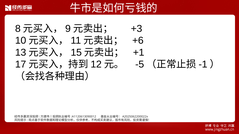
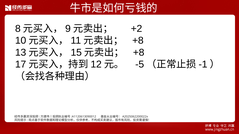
+3: +3 -> +2
+6 at (138, 41): +6 -> +8
+1 at (139, 53): +1 -> +8
